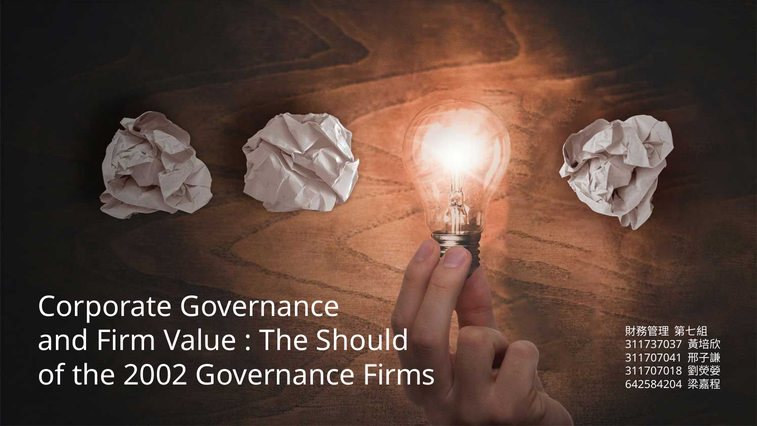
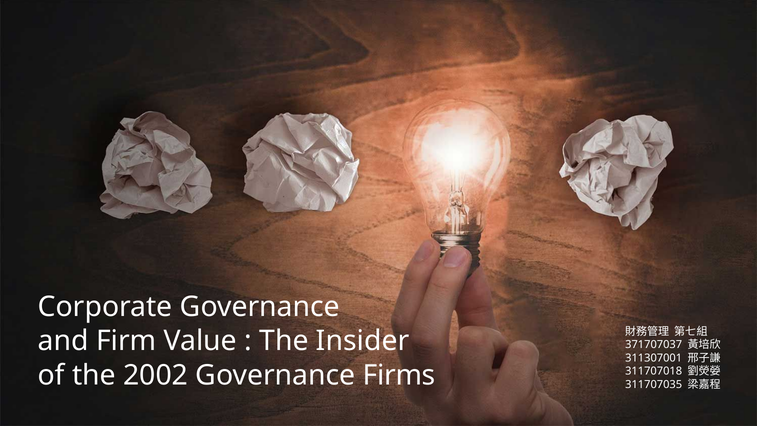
Should: Should -> Insider
311737037: 311737037 -> 371707037
311707041: 311707041 -> 311307001
642584204: 642584204 -> 311707035
